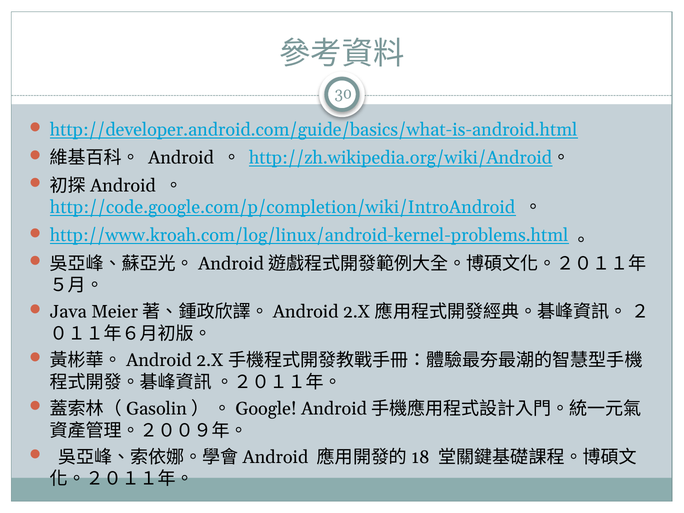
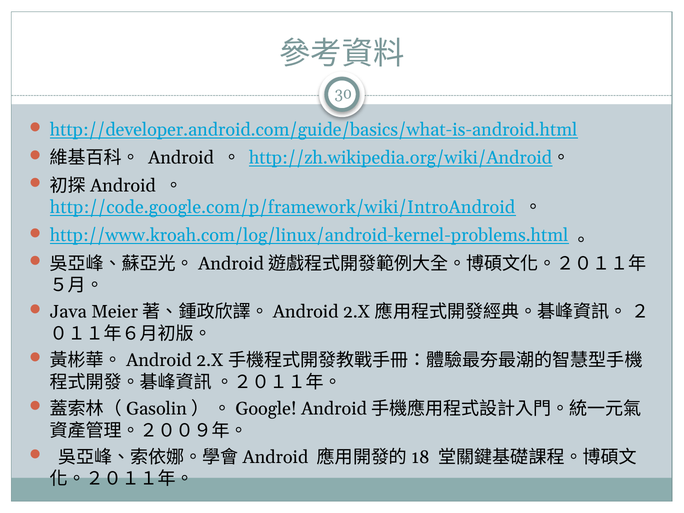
http://code.google.com/p/completion/wiki/IntroAndroid: http://code.google.com/p/completion/wiki/IntroAndroid -> http://code.google.com/p/framework/wiki/IntroAndroid
